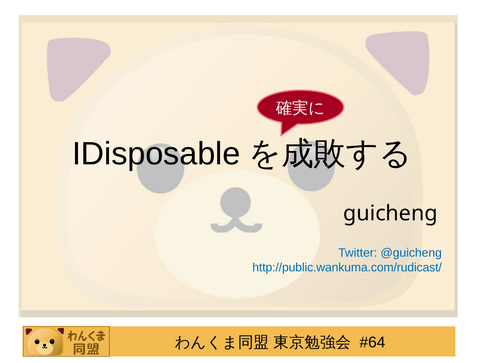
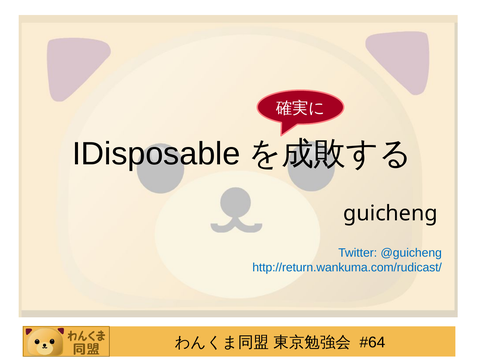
http://public.wankuma.com/rudicast/: http://public.wankuma.com/rudicast/ -> http://return.wankuma.com/rudicast/
